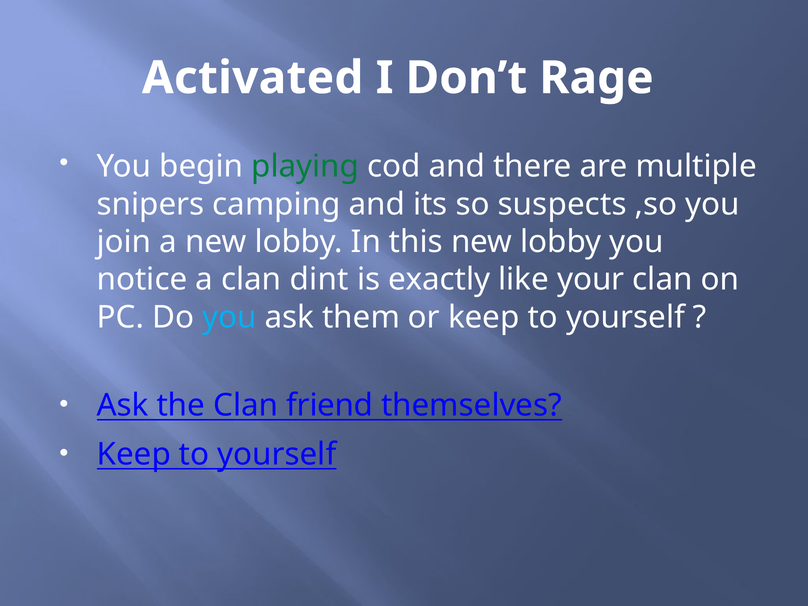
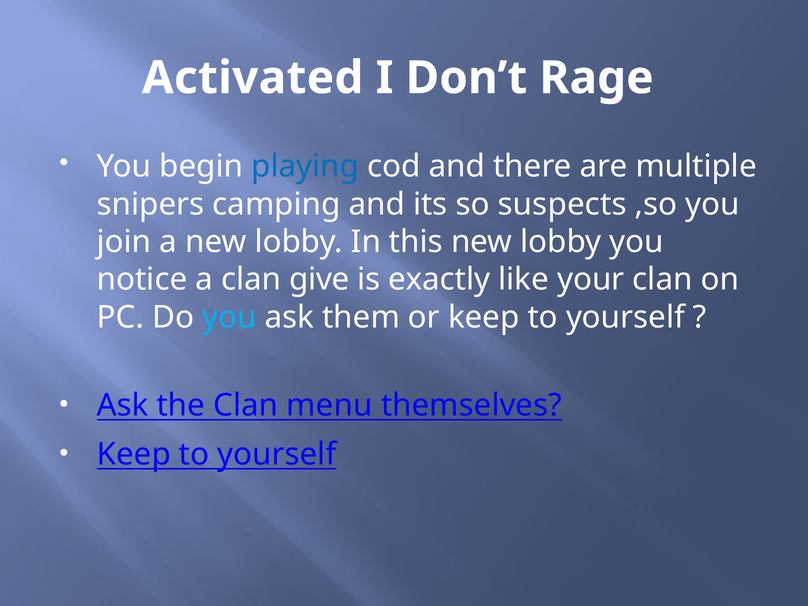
playing colour: green -> blue
dint: dint -> give
friend: friend -> menu
